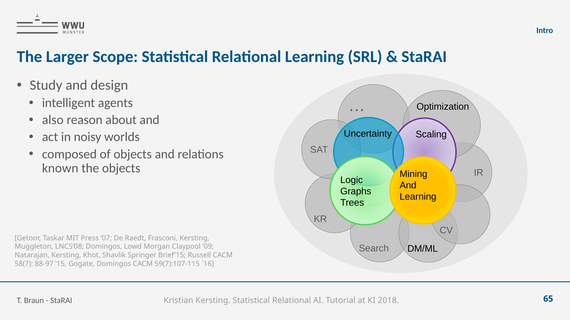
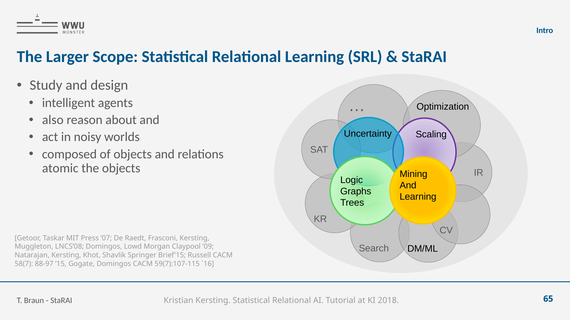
known: known -> atomic
